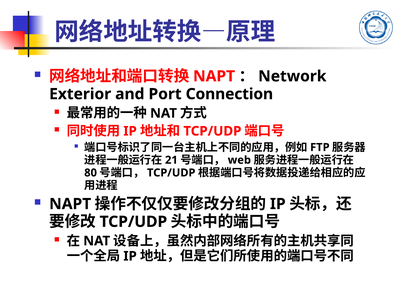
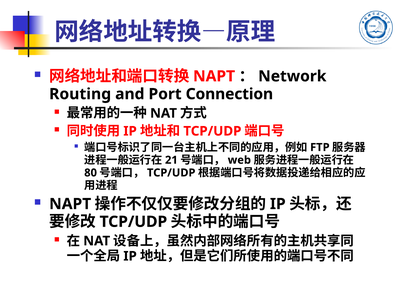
Exterior: Exterior -> Routing
